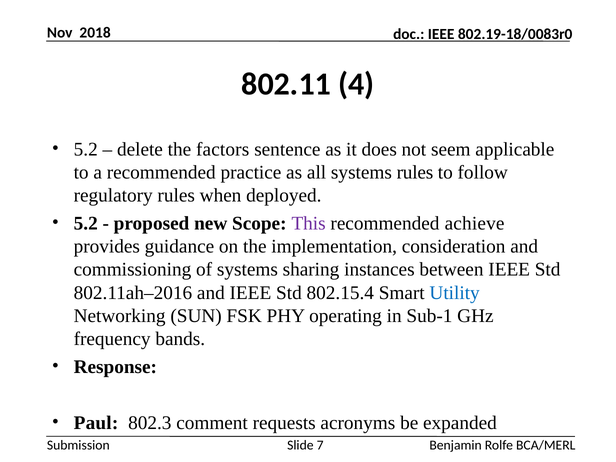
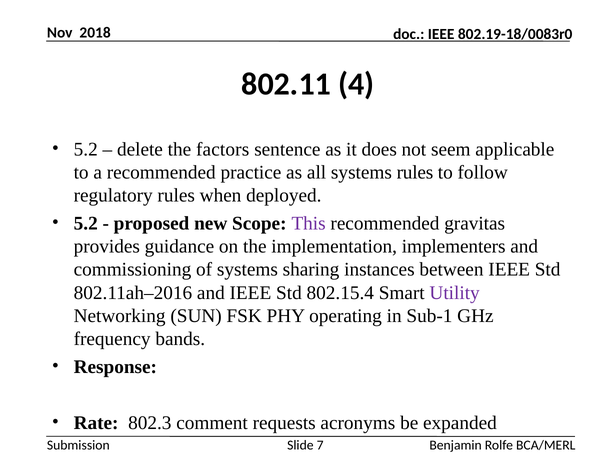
achieve: achieve -> gravitas
consideration: consideration -> implementers
Utility colour: blue -> purple
Paul: Paul -> Rate
